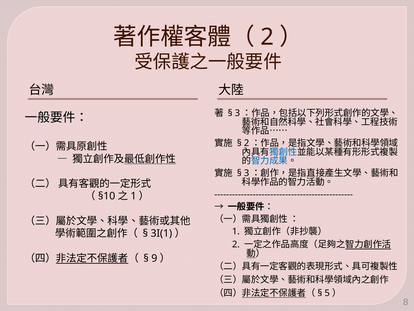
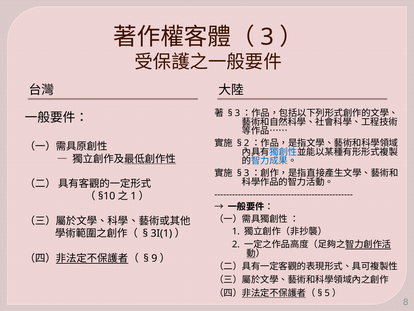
2 at (267, 37): 2 -> 3
